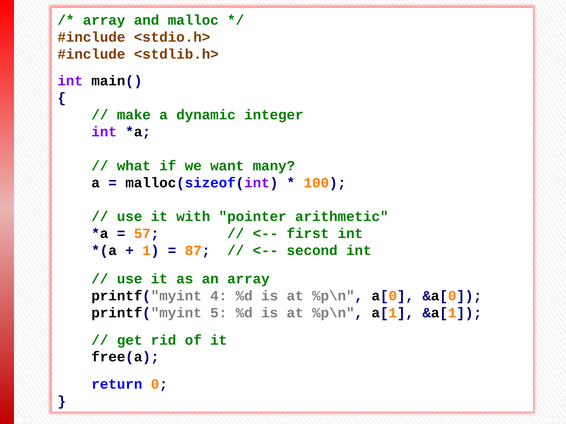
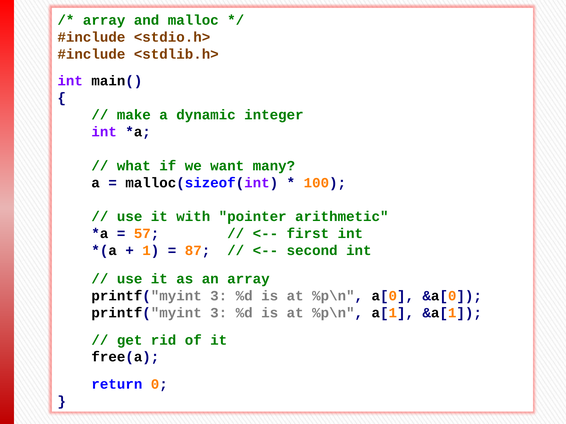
4 at (219, 296): 4 -> 3
5 at (219, 313): 5 -> 3
